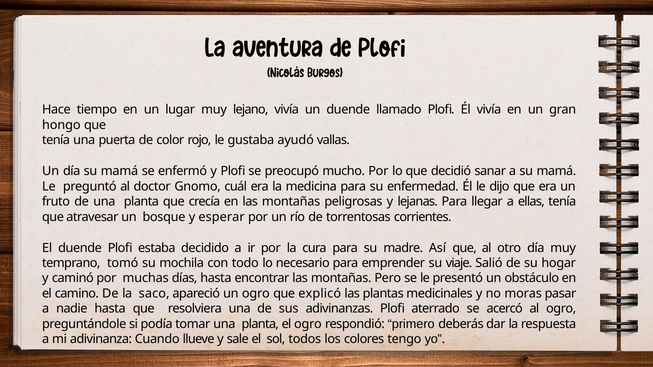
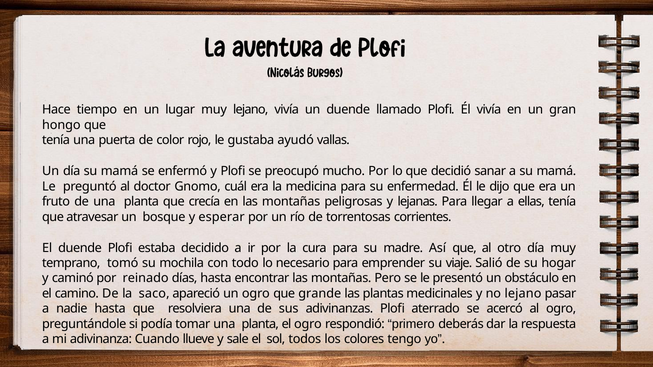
muchas: muchas -> reinado
explicó: explicó -> grande
no moras: moras -> lejano
